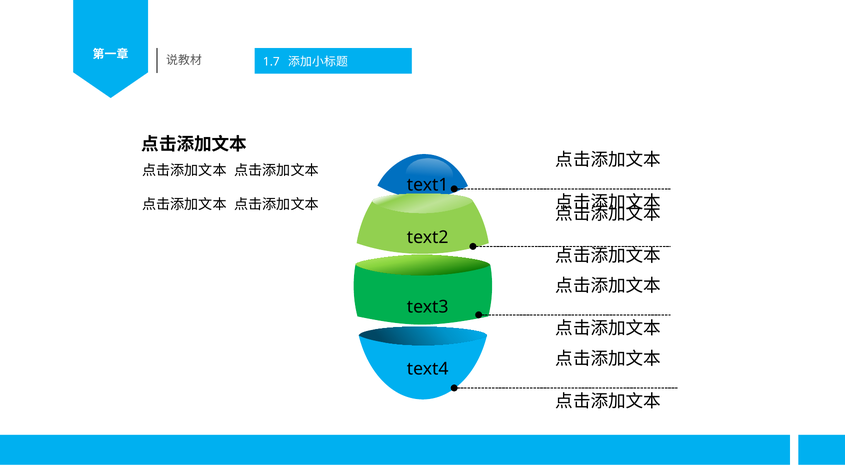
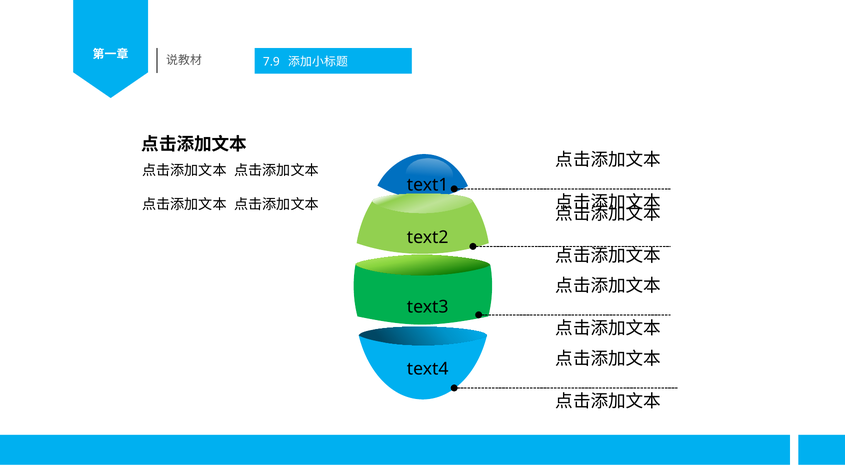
1.7: 1.7 -> 7.9
